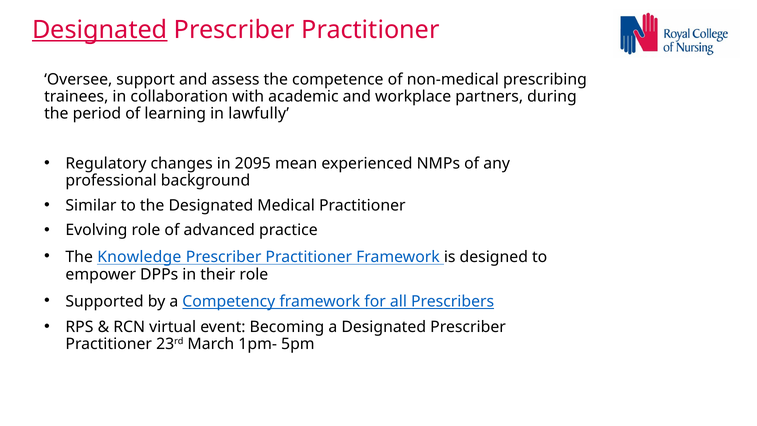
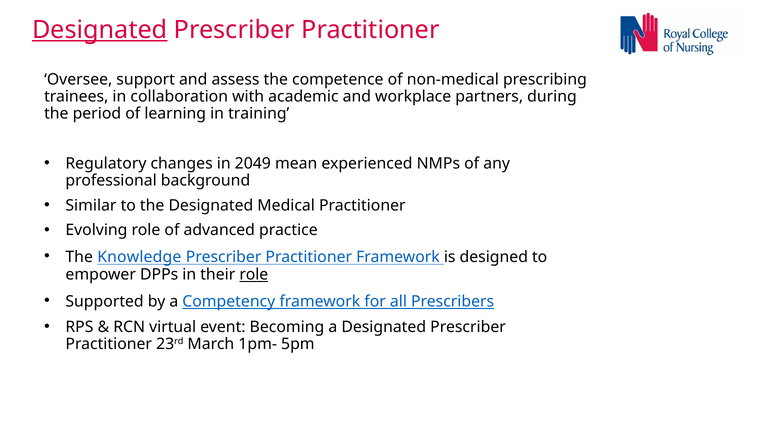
lawfully: lawfully -> training
2095: 2095 -> 2049
role at (254, 274) underline: none -> present
